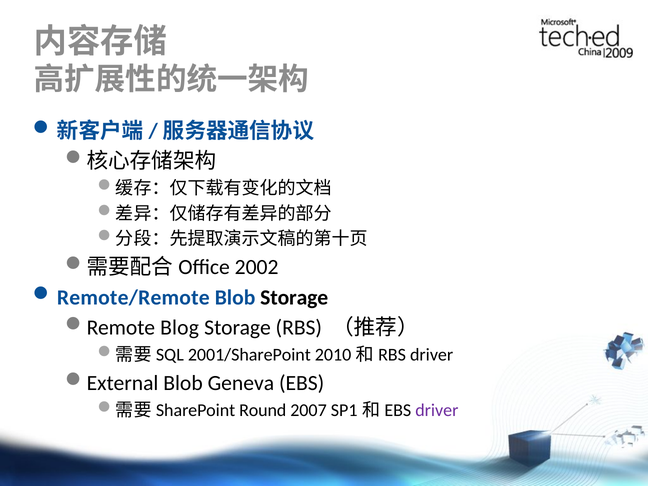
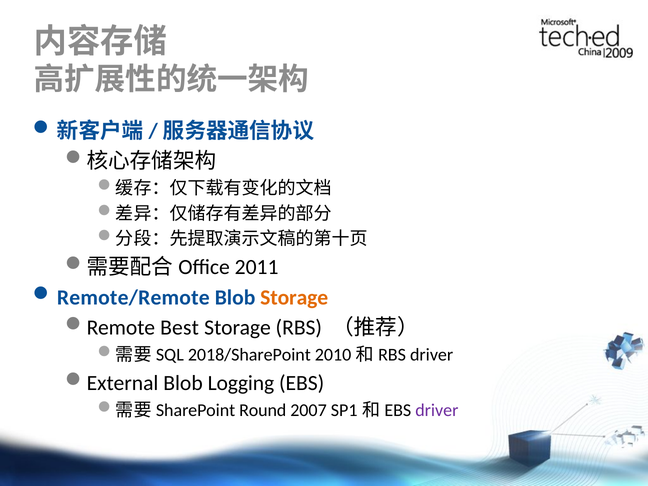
2002: 2002 -> 2011
Storage at (294, 297) colour: black -> orange
Blog: Blog -> Best
2001/SharePoint: 2001/SharePoint -> 2018/SharePoint
Geneva: Geneva -> Logging
